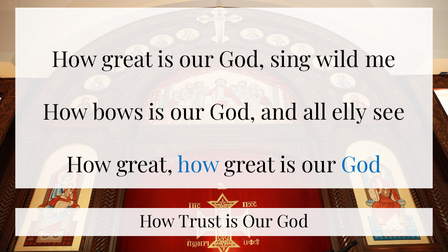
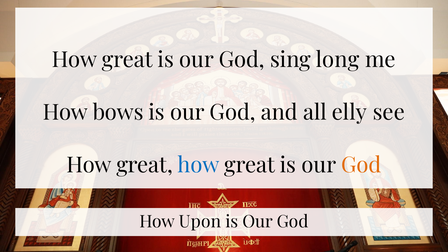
wild: wild -> long
God at (361, 165) colour: blue -> orange
Trust: Trust -> Upon
